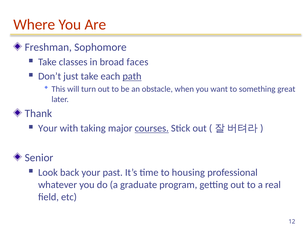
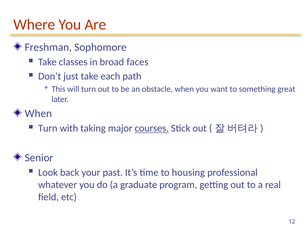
path underline: present -> none
Thank at (38, 113): Thank -> When
Your at (48, 128): Your -> Turn
